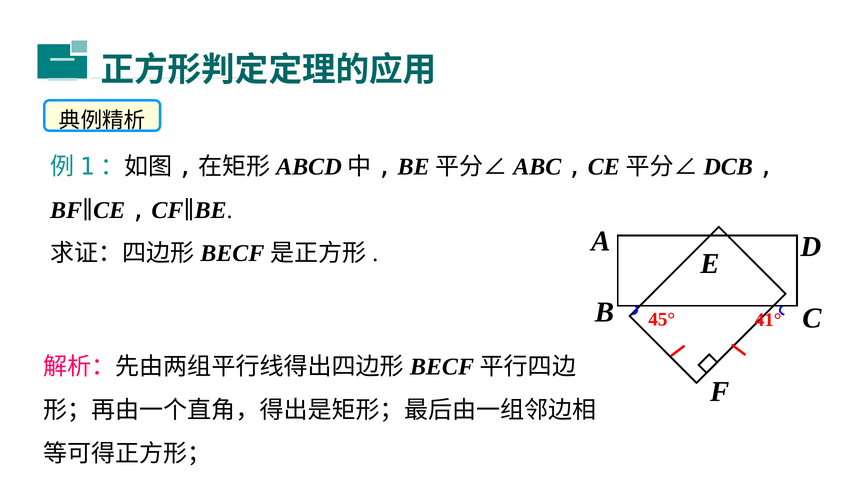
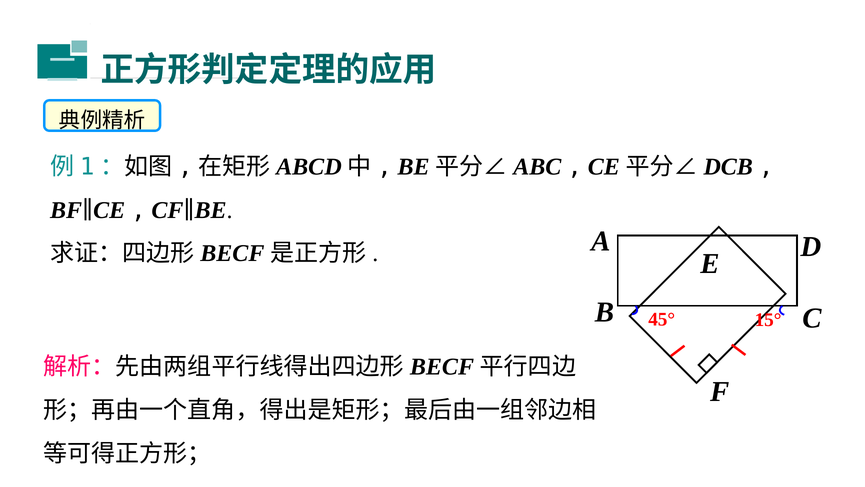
41°: 41° -> 15°
